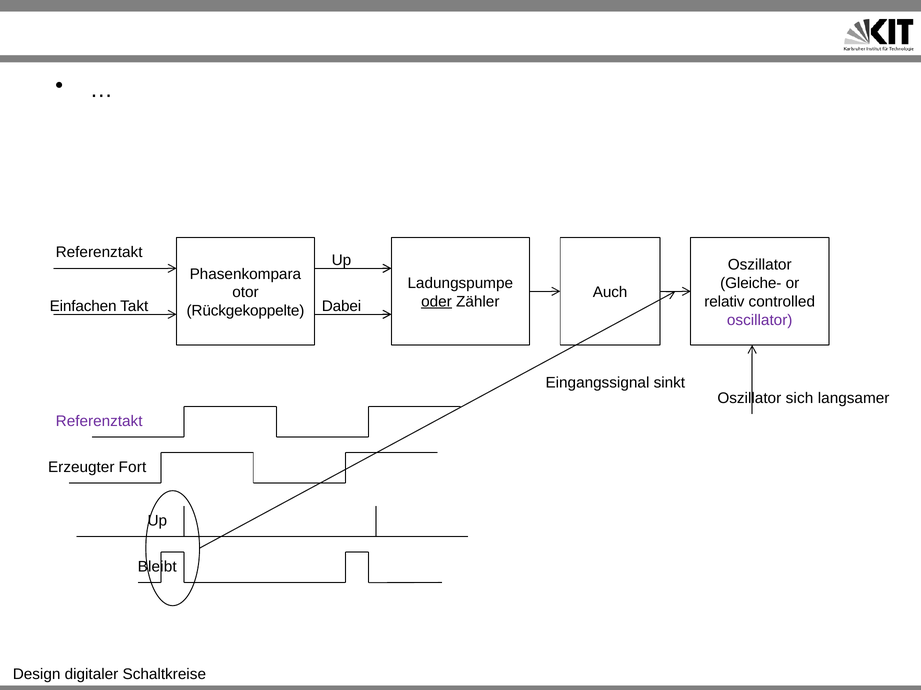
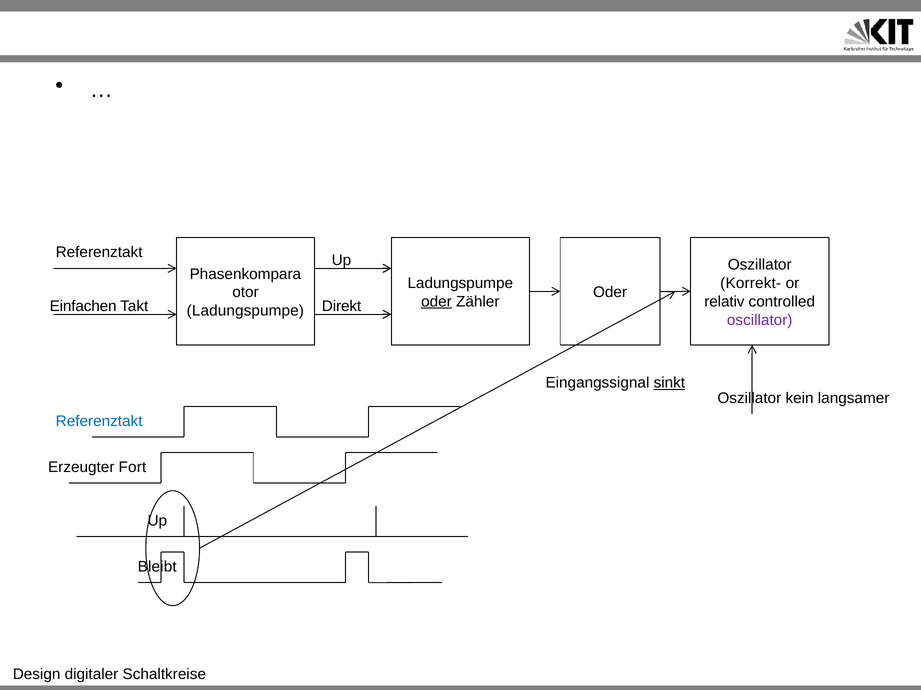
Gleiche-: Gleiche- -> Korrekt-
Auch at (610, 293): Auch -> Oder
Dabei: Dabei -> Direkt
Rückgekoppelte at (245, 311): Rückgekoppelte -> Ladungspumpe
sinkt underline: none -> present
sich: sich -> kein
Referenztakt at (99, 422) colour: purple -> blue
